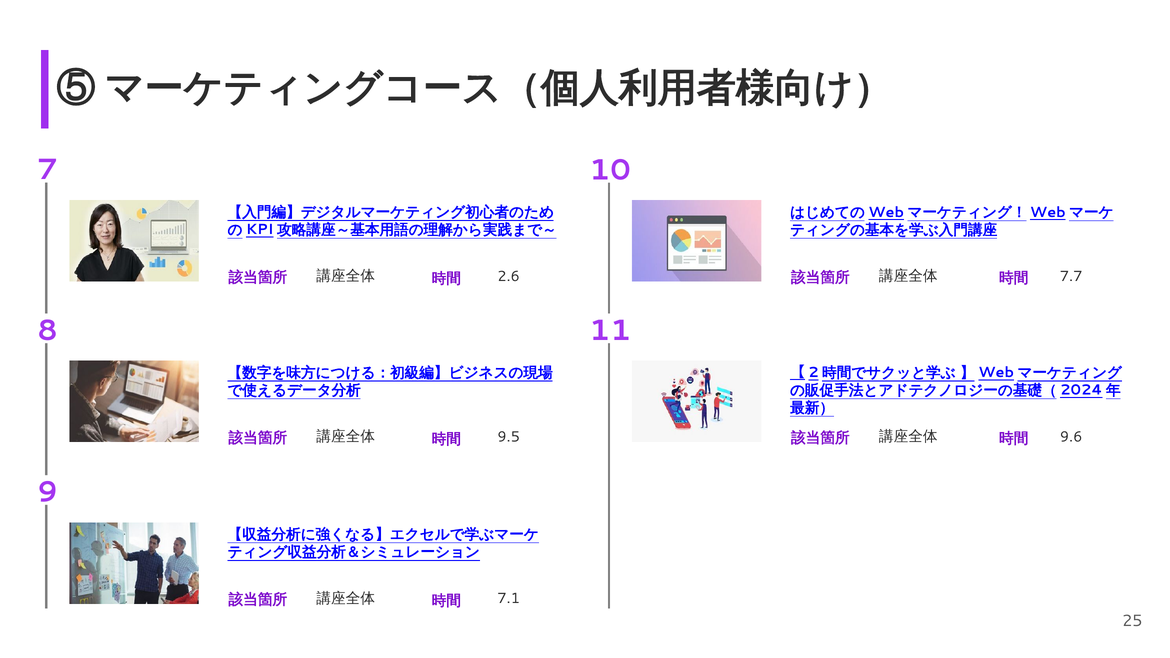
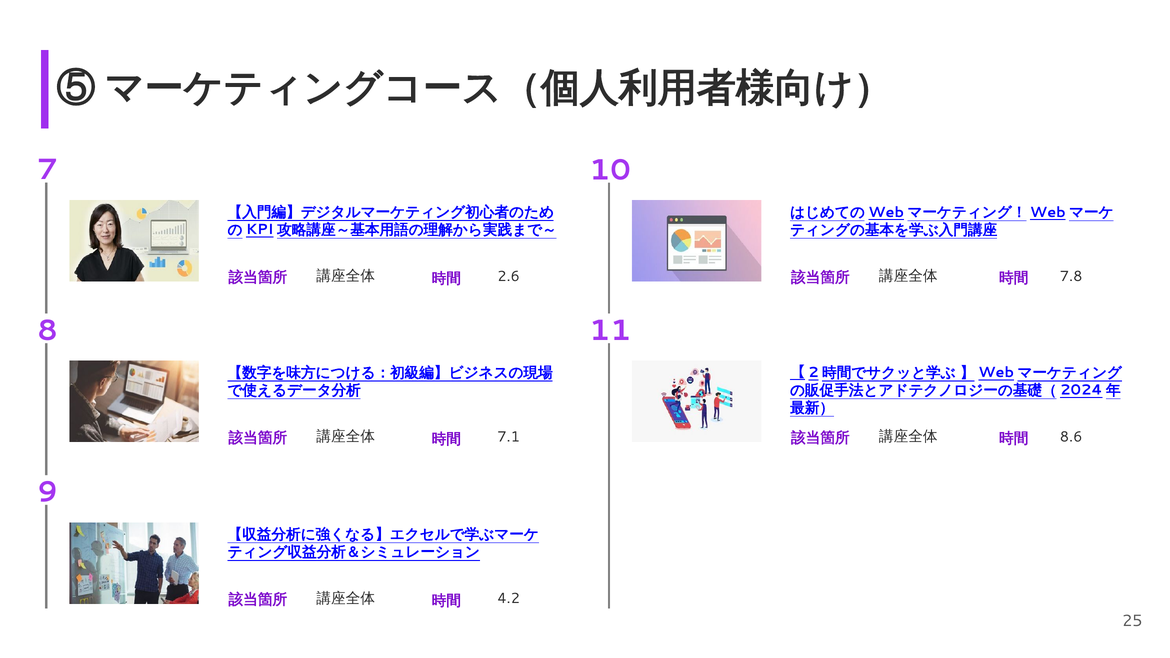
7.7: 7.7 -> 7.8
9.5: 9.5 -> 7.1
9.6: 9.6 -> 8.6
7.1: 7.1 -> 4.2
